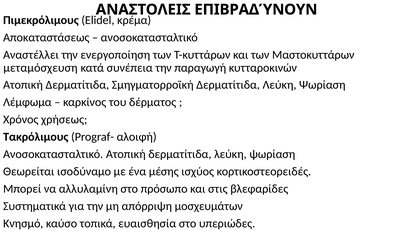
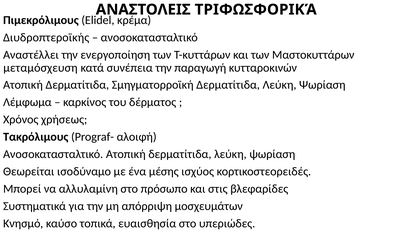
ΕΠΙΒΡΑΔΎΝΟΥΝ: ΕΠΙΒΡΑΔΎΝΟΥΝ -> ΤΡΙΦΩΣΦΟΡΙΚΆ
Αποκαταστάσεως: Αποκαταστάσεως -> Διυδροπτεροϊκής
